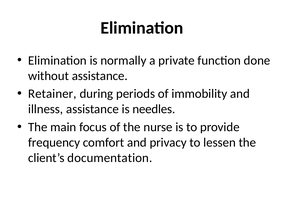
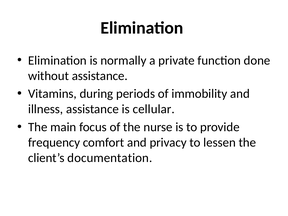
Retainer: Retainer -> Vitamins
needles: needles -> cellular
